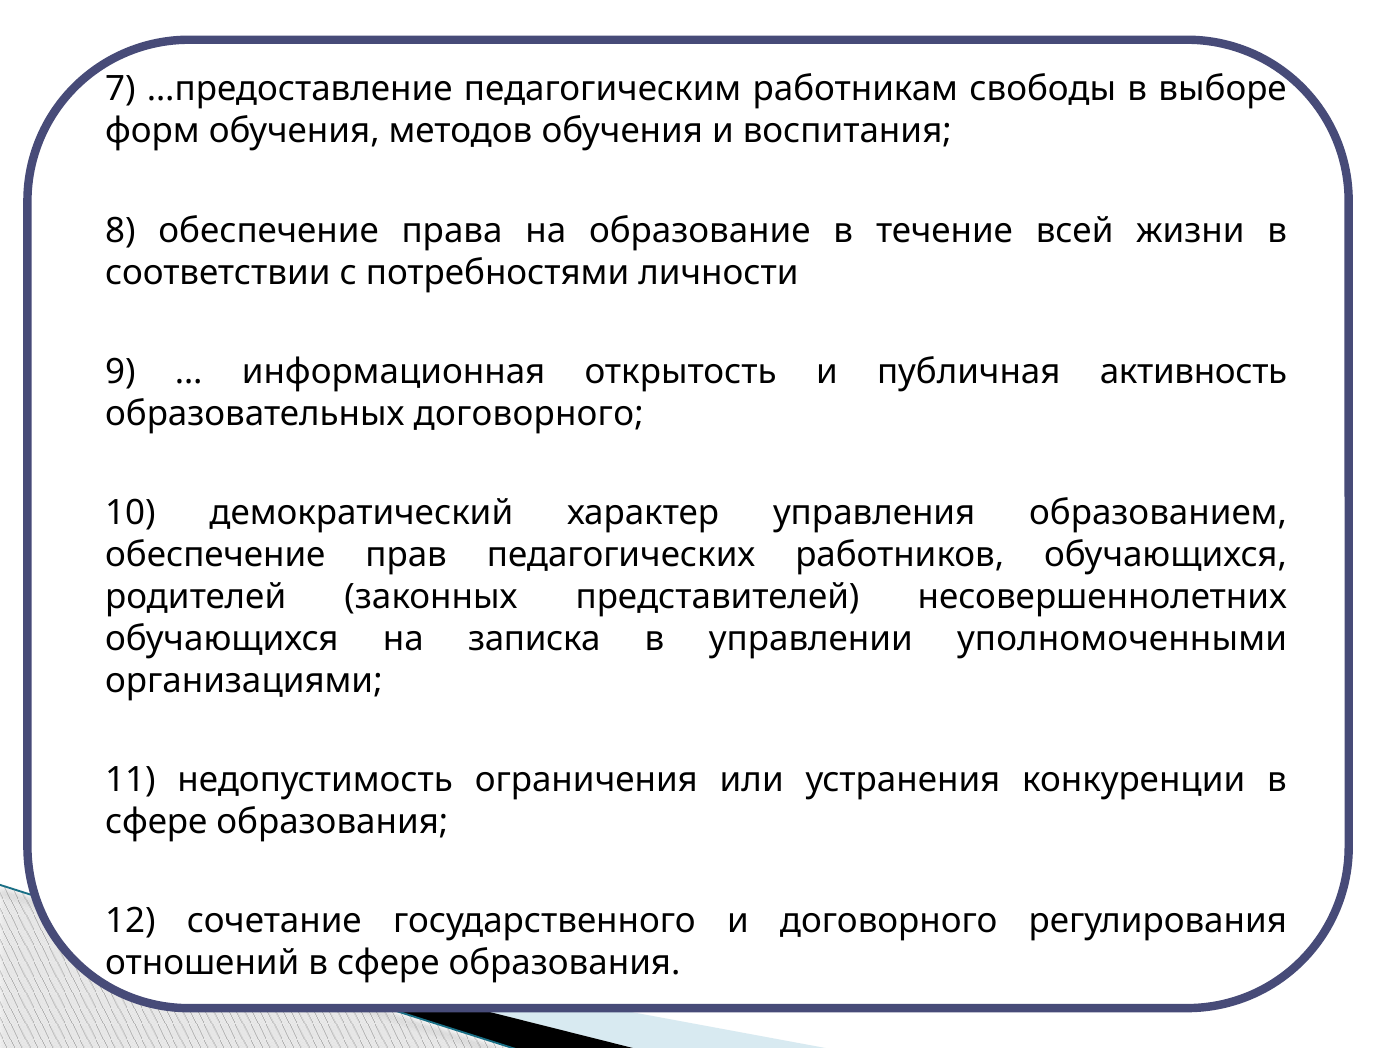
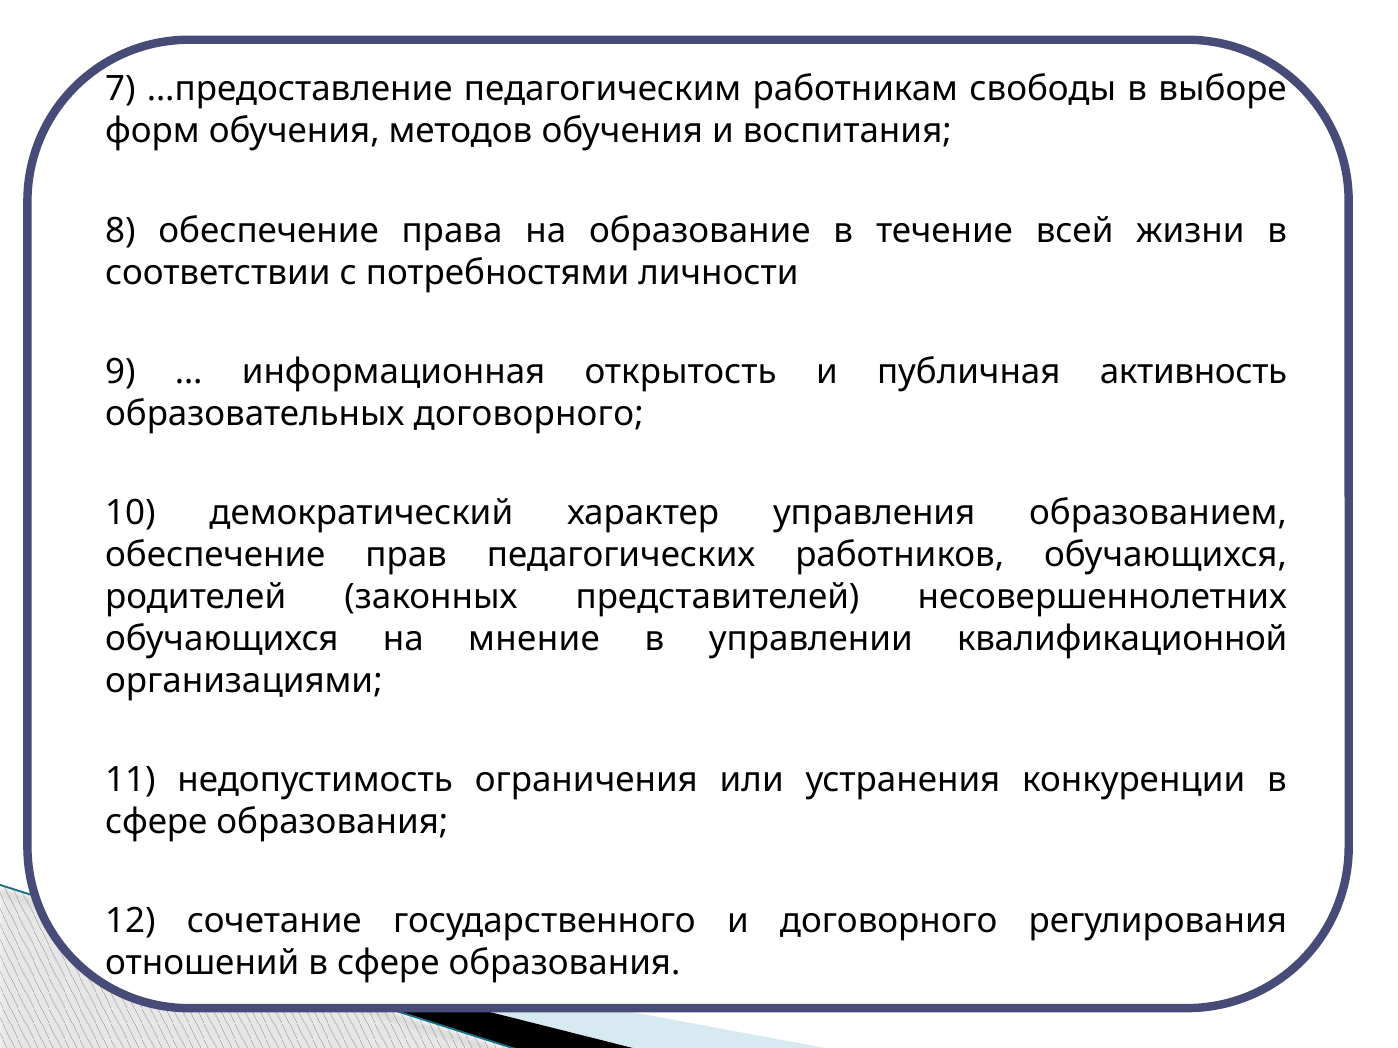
записка: записка -> мнение
уполномоченными: уполномоченными -> квалификационной
